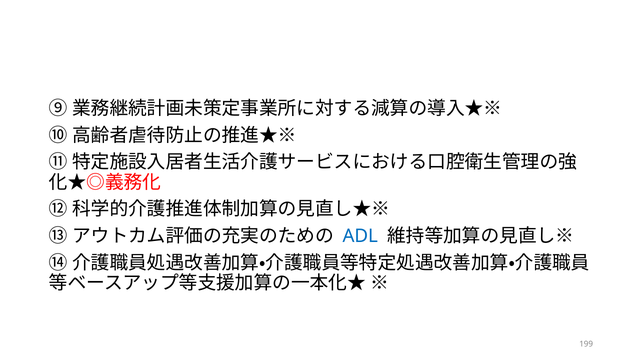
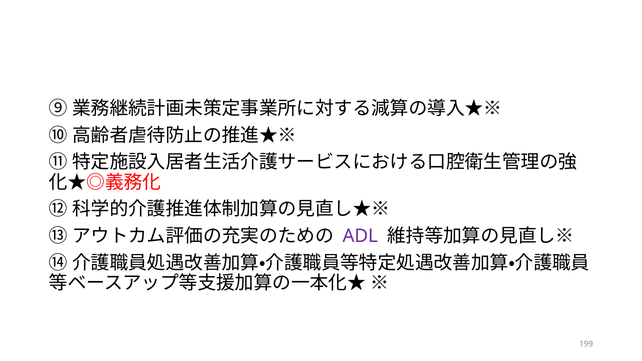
ADL colour: blue -> purple
